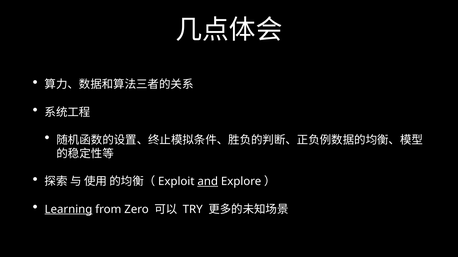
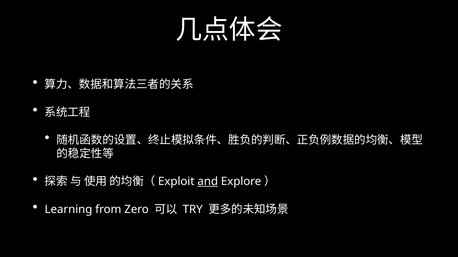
Learning underline: present -> none
